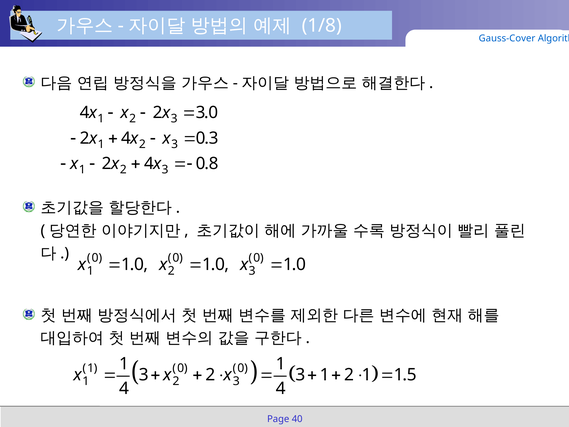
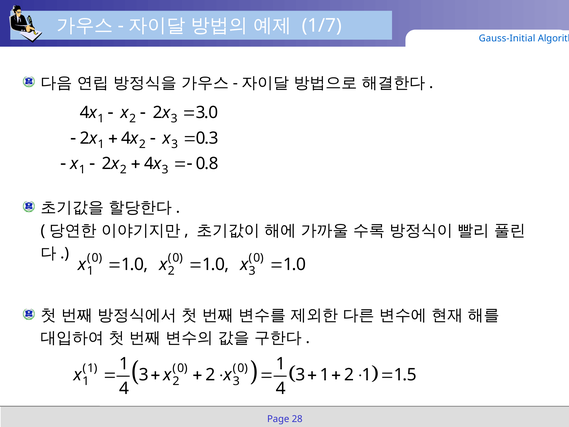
1/8: 1/8 -> 1/7
Gauss-Cover: Gauss-Cover -> Gauss-Initial
40: 40 -> 28
